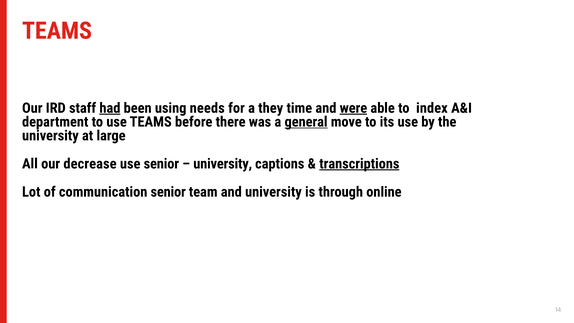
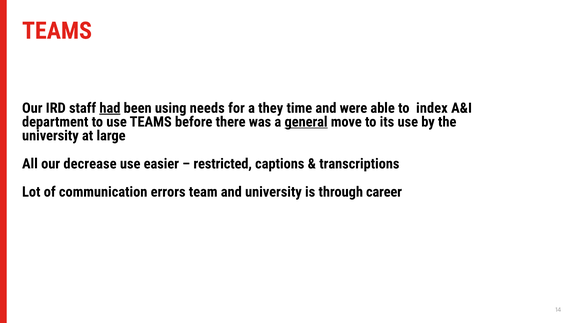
were underline: present -> none
use senior: senior -> easier
university at (223, 164): university -> restricted
transcriptions underline: present -> none
communication senior: senior -> errors
online: online -> career
